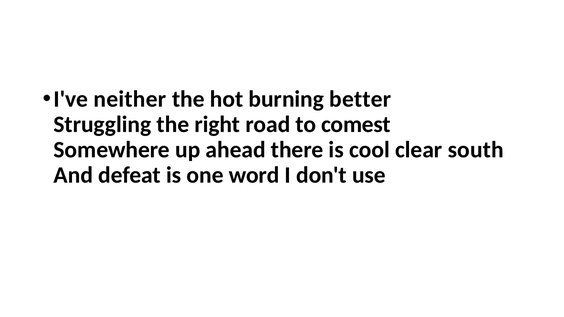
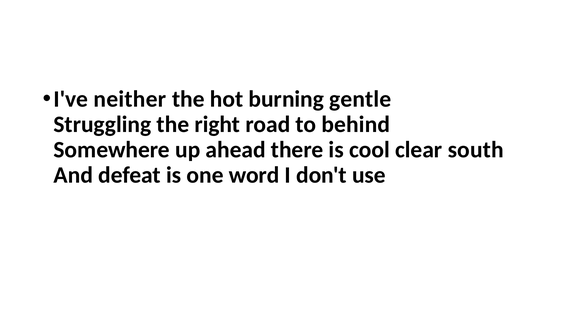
better: better -> gentle
comest: comest -> behind
